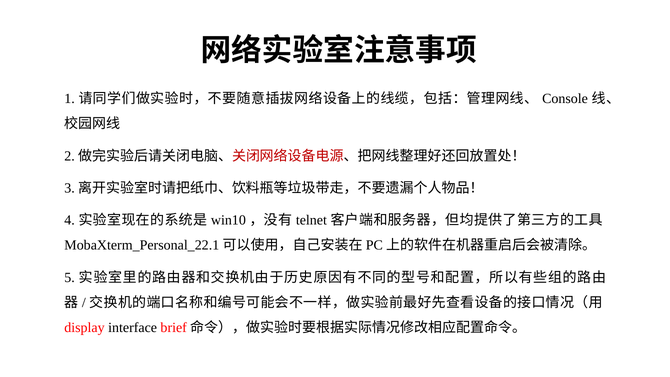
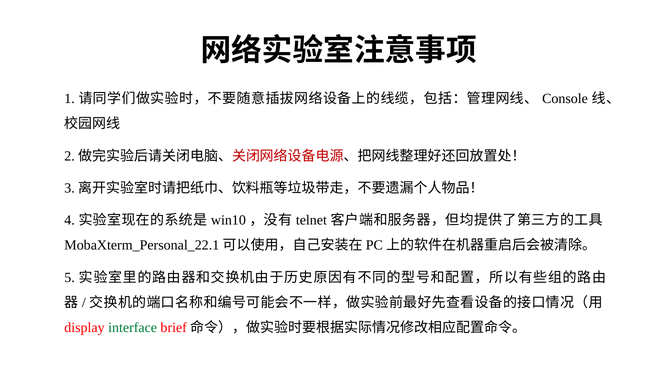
interface colour: black -> green
